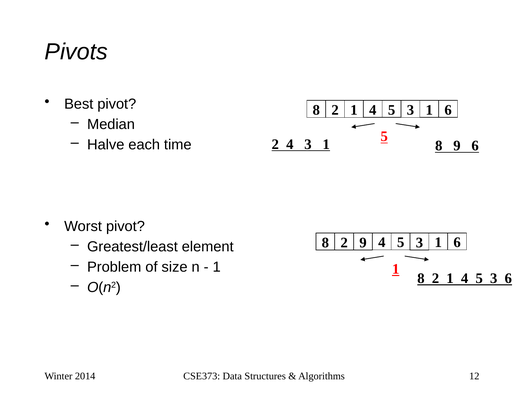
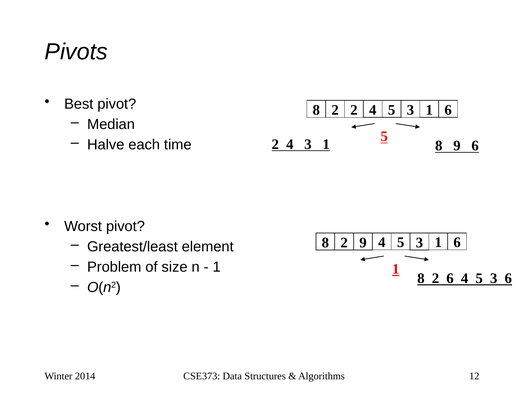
1 at (354, 110): 1 -> 2
1 at (450, 278): 1 -> 6
